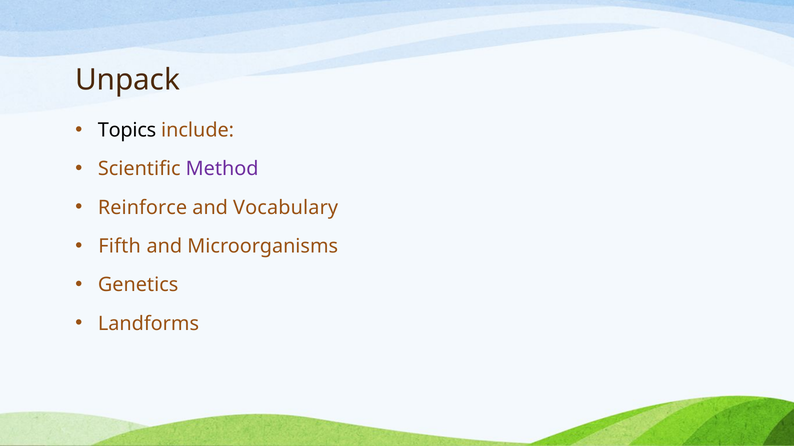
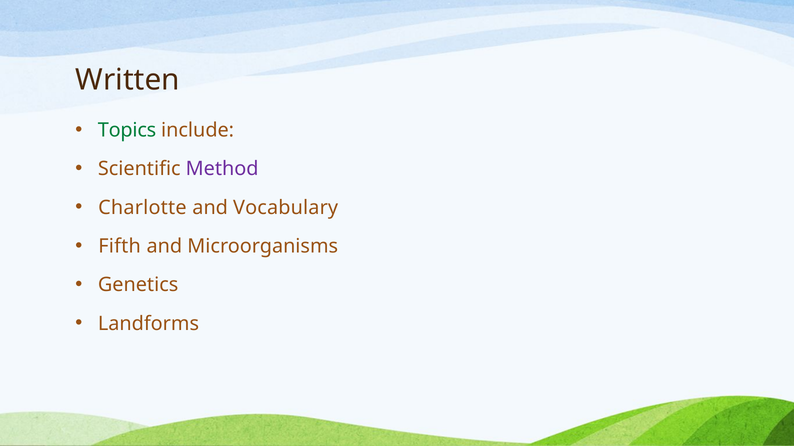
Unpack: Unpack -> Written
Topics colour: black -> green
Reinforce: Reinforce -> Charlotte
